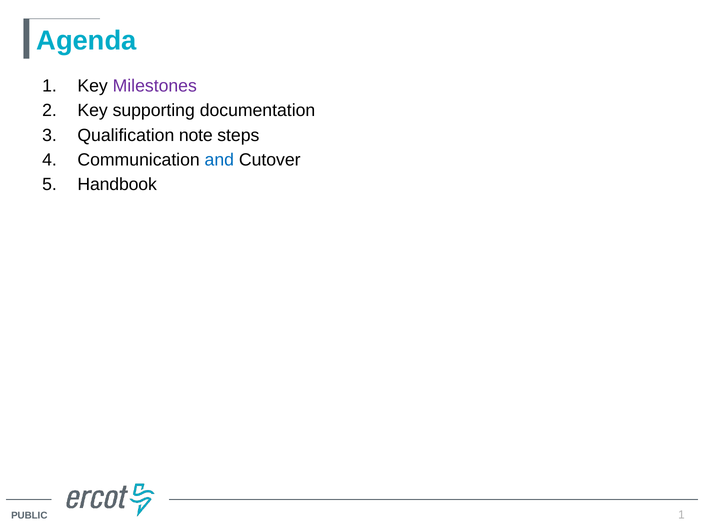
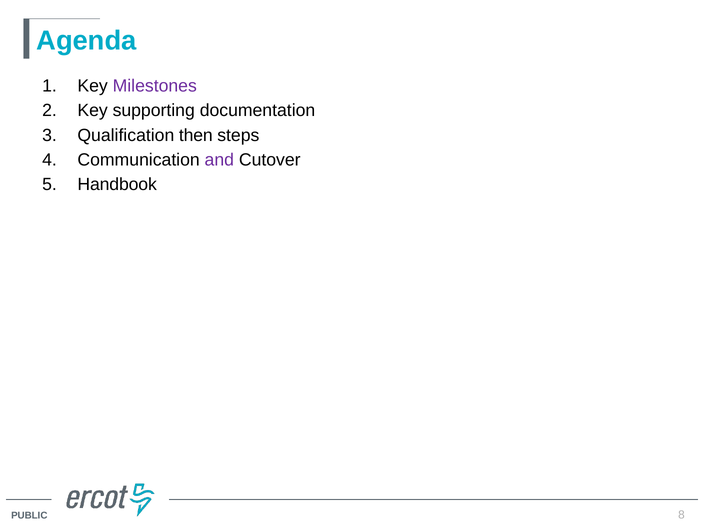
note: note -> then
and colour: blue -> purple
1 at (682, 515): 1 -> 8
